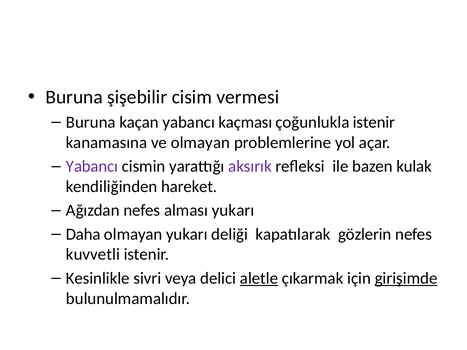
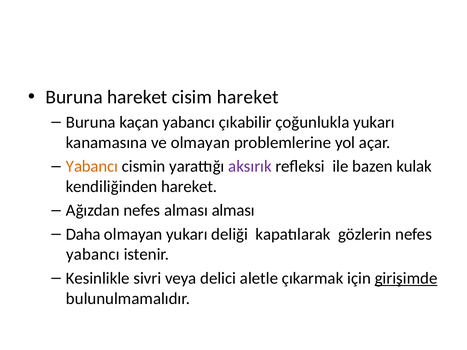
Buruna şişebilir: şişebilir -> hareket
cisim vermesi: vermesi -> hareket
kaçması: kaçması -> çıkabilir
çoğunlukla istenir: istenir -> yukarı
Yabancı at (92, 166) colour: purple -> orange
alması yukarı: yukarı -> alması
kuvvetli at (93, 255): kuvvetli -> yabancı
aletle underline: present -> none
